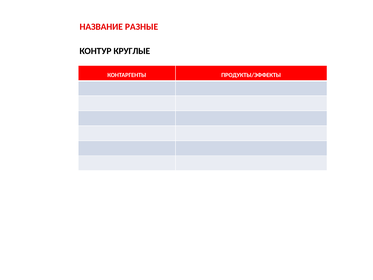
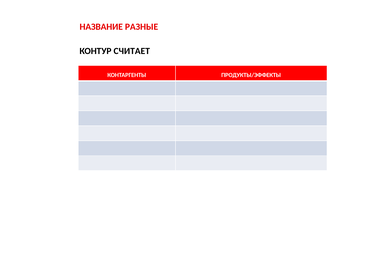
КРУГЛЫЕ: КРУГЛЫЕ -> СЧИТАЕТ
